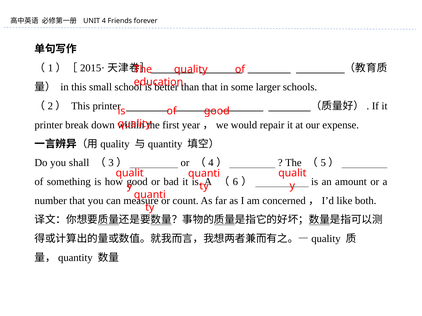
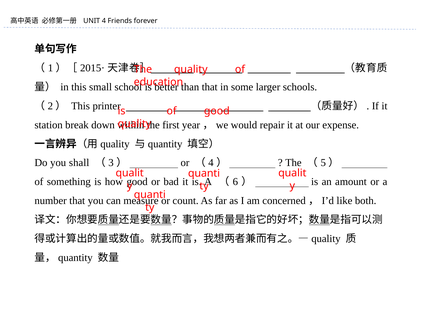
printer at (49, 125): printer -> station
